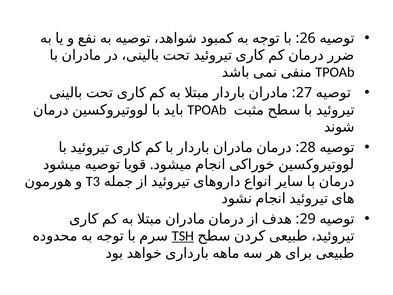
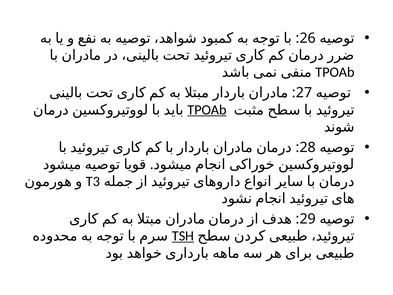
TPOAb at (207, 110) underline: none -> present
